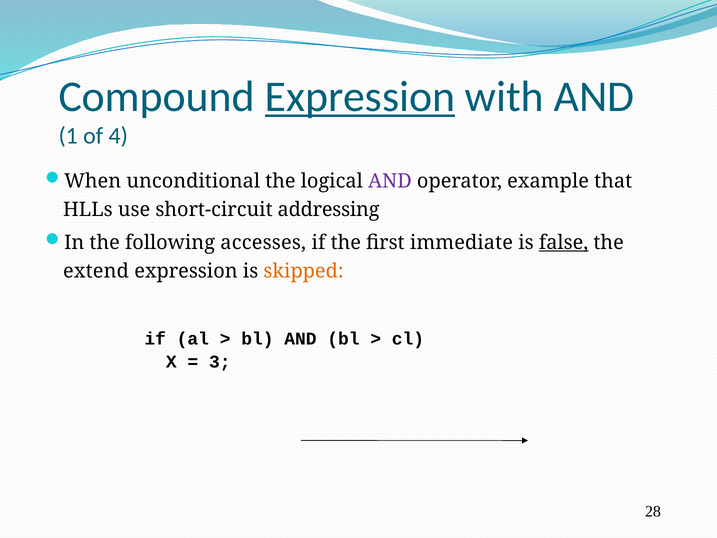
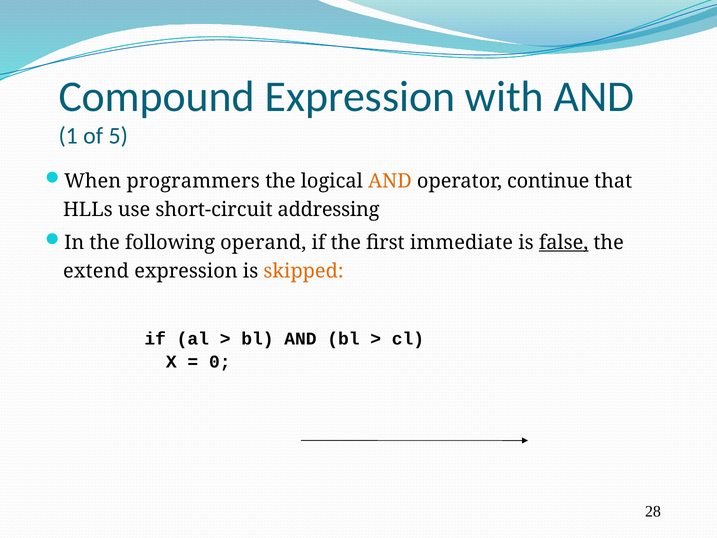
Expression at (360, 97) underline: present -> none
4: 4 -> 5
unconditional: unconditional -> programmers
AND at (390, 181) colour: purple -> orange
example: example -> continue
accesses: accesses -> operand
3: 3 -> 0
